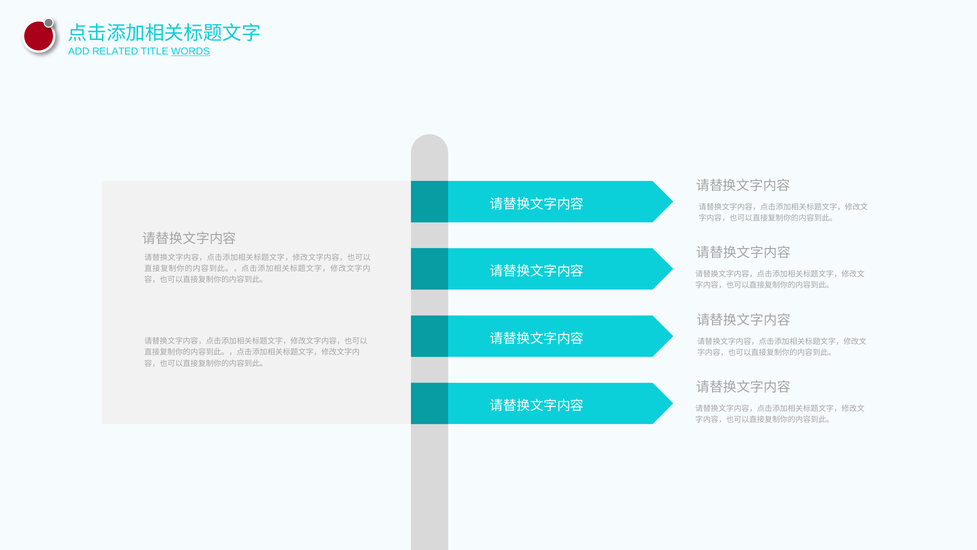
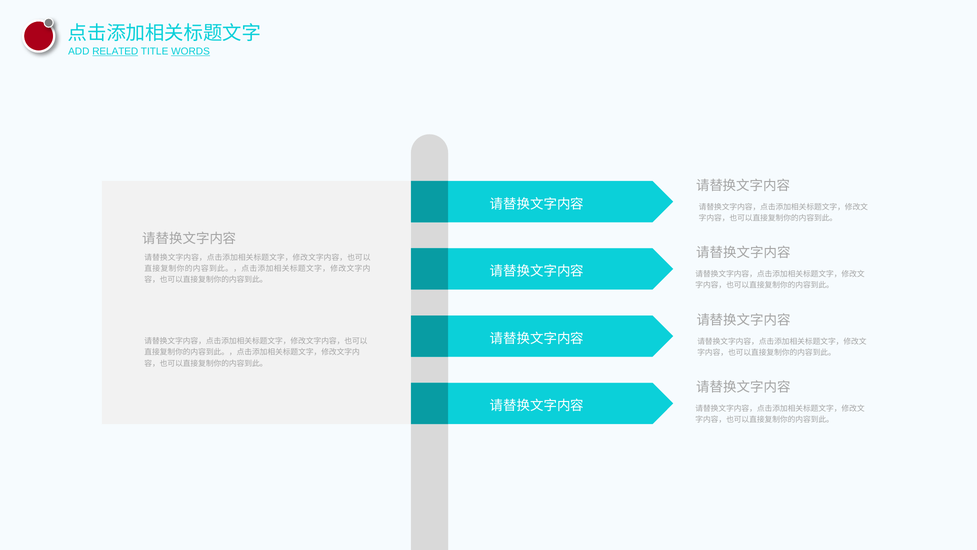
RELATED underline: none -> present
